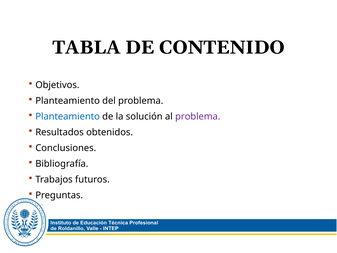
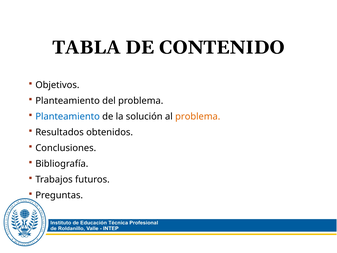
problema at (198, 116) colour: purple -> orange
